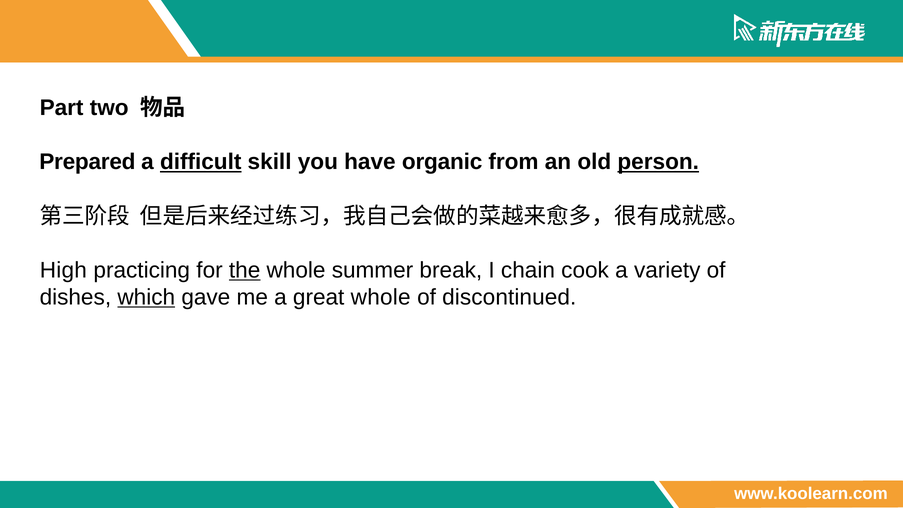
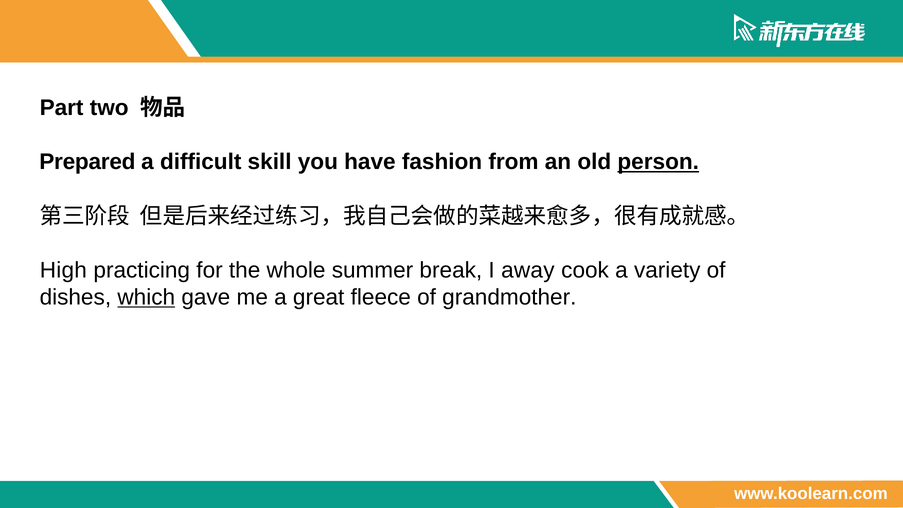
difficult underline: present -> none
organic: organic -> fashion
the underline: present -> none
chain: chain -> away
great whole: whole -> fleece
discontinued: discontinued -> grandmother
